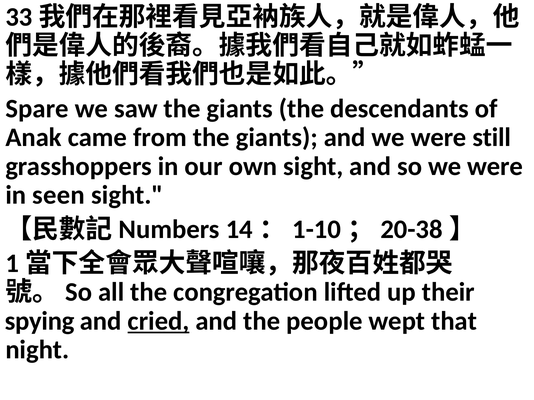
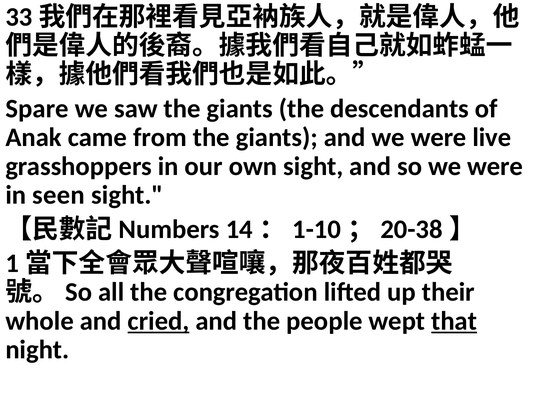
still: still -> live
spying: spying -> whole
that underline: none -> present
